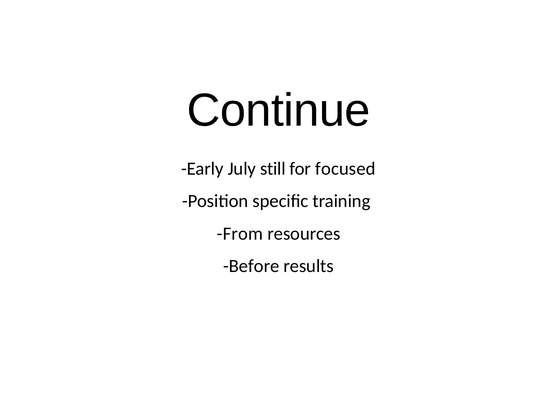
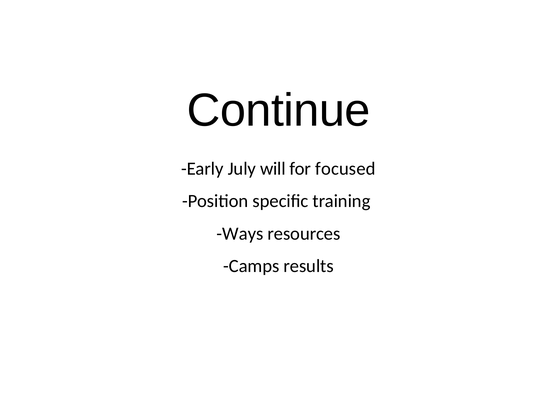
still: still -> will
From: From -> Ways
Before: Before -> Camps
